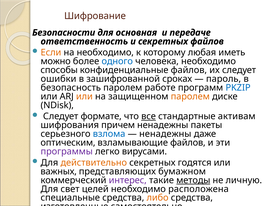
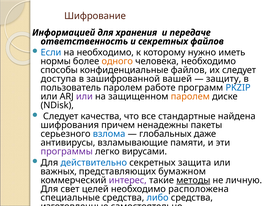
Безопасности: Безопасности -> Информацией
основная: основная -> хранения
Если colour: orange -> blue
любая: любая -> нужно
можно: можно -> нормы
одного colour: blue -> orange
ошибки: ошибки -> доступа
сроках: сроках -> вашей
пароль: пароль -> защиту
безопасность: безопасность -> пользователь
или at (84, 96) colour: orange -> purple
формате: формате -> качества
все underline: present -> none
активам: активам -> найдена
ненадежны at (165, 134): ненадежны -> глобальных
оптическим: оптическим -> антивирусы
взламывающие файлов: файлов -> памяти
действительно colour: orange -> blue
годятся: годятся -> защита
либо colour: orange -> blue
